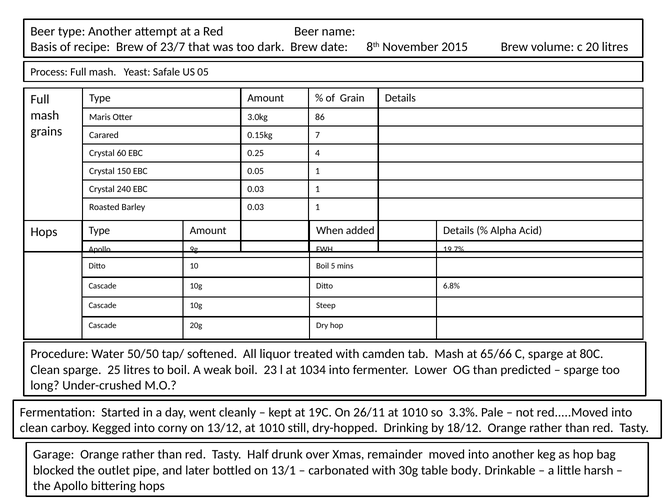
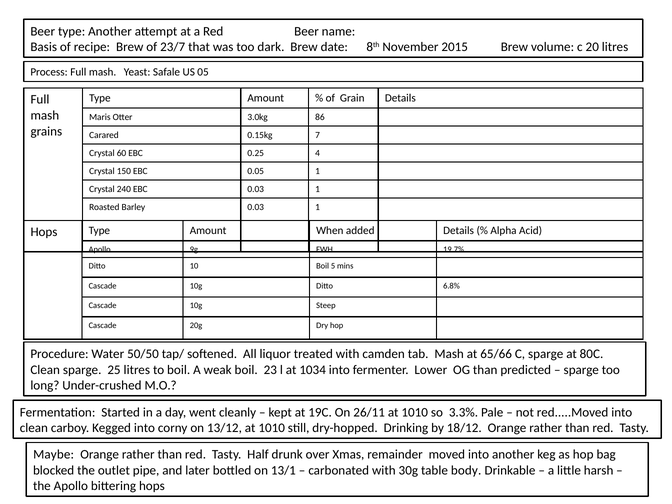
Garage: Garage -> Maybe
